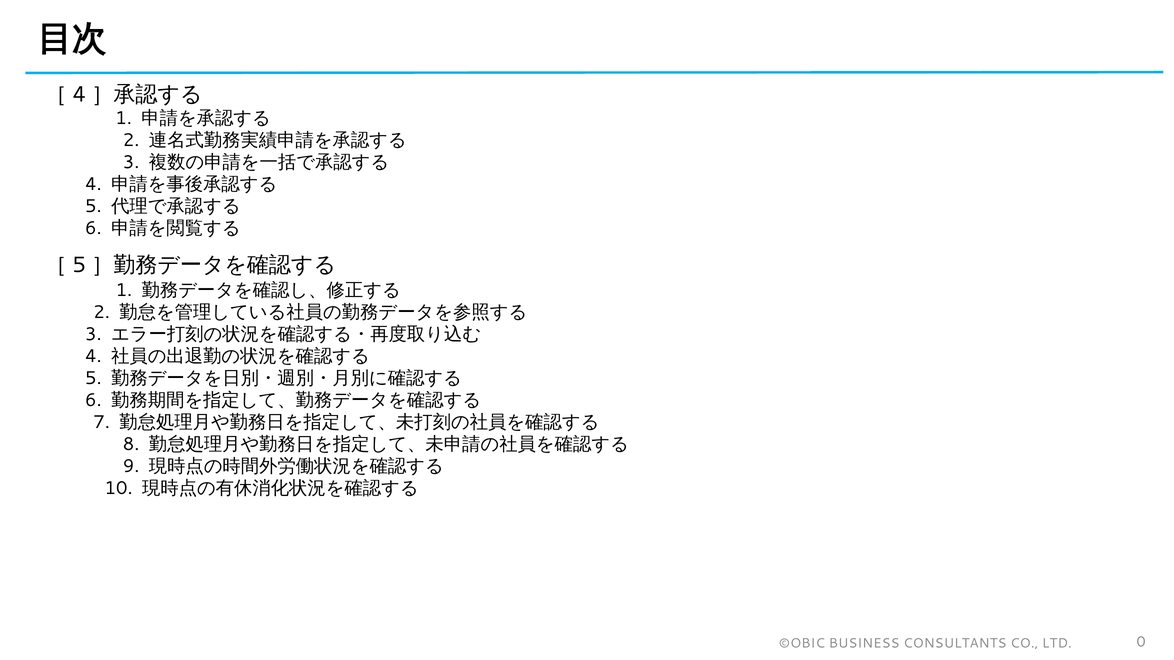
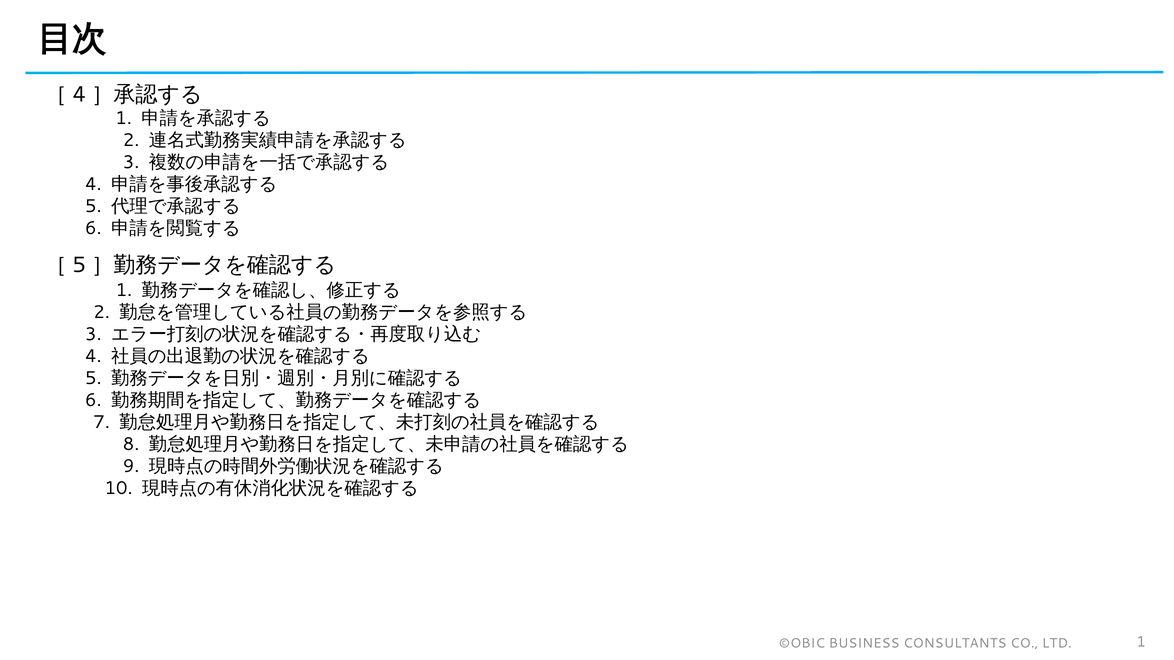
LTD 0: 0 -> 1
